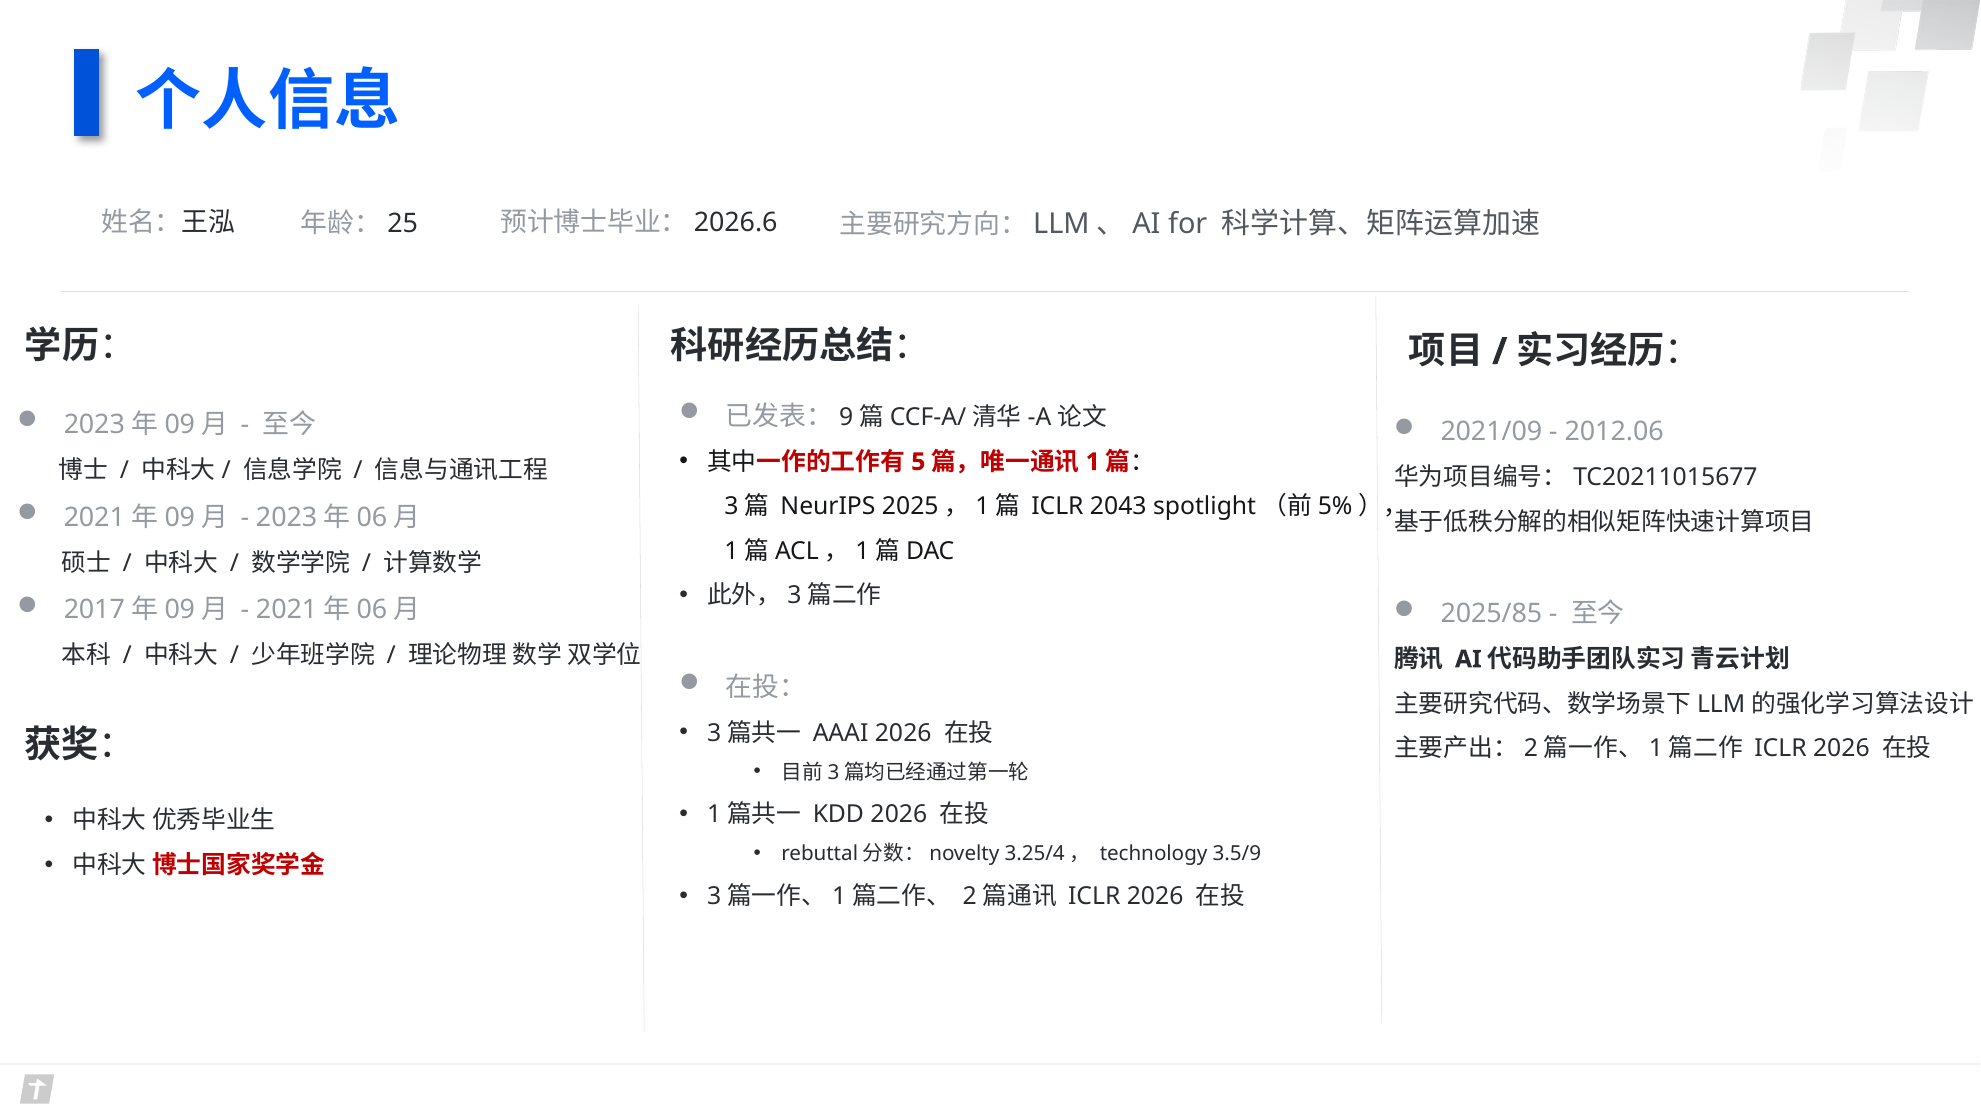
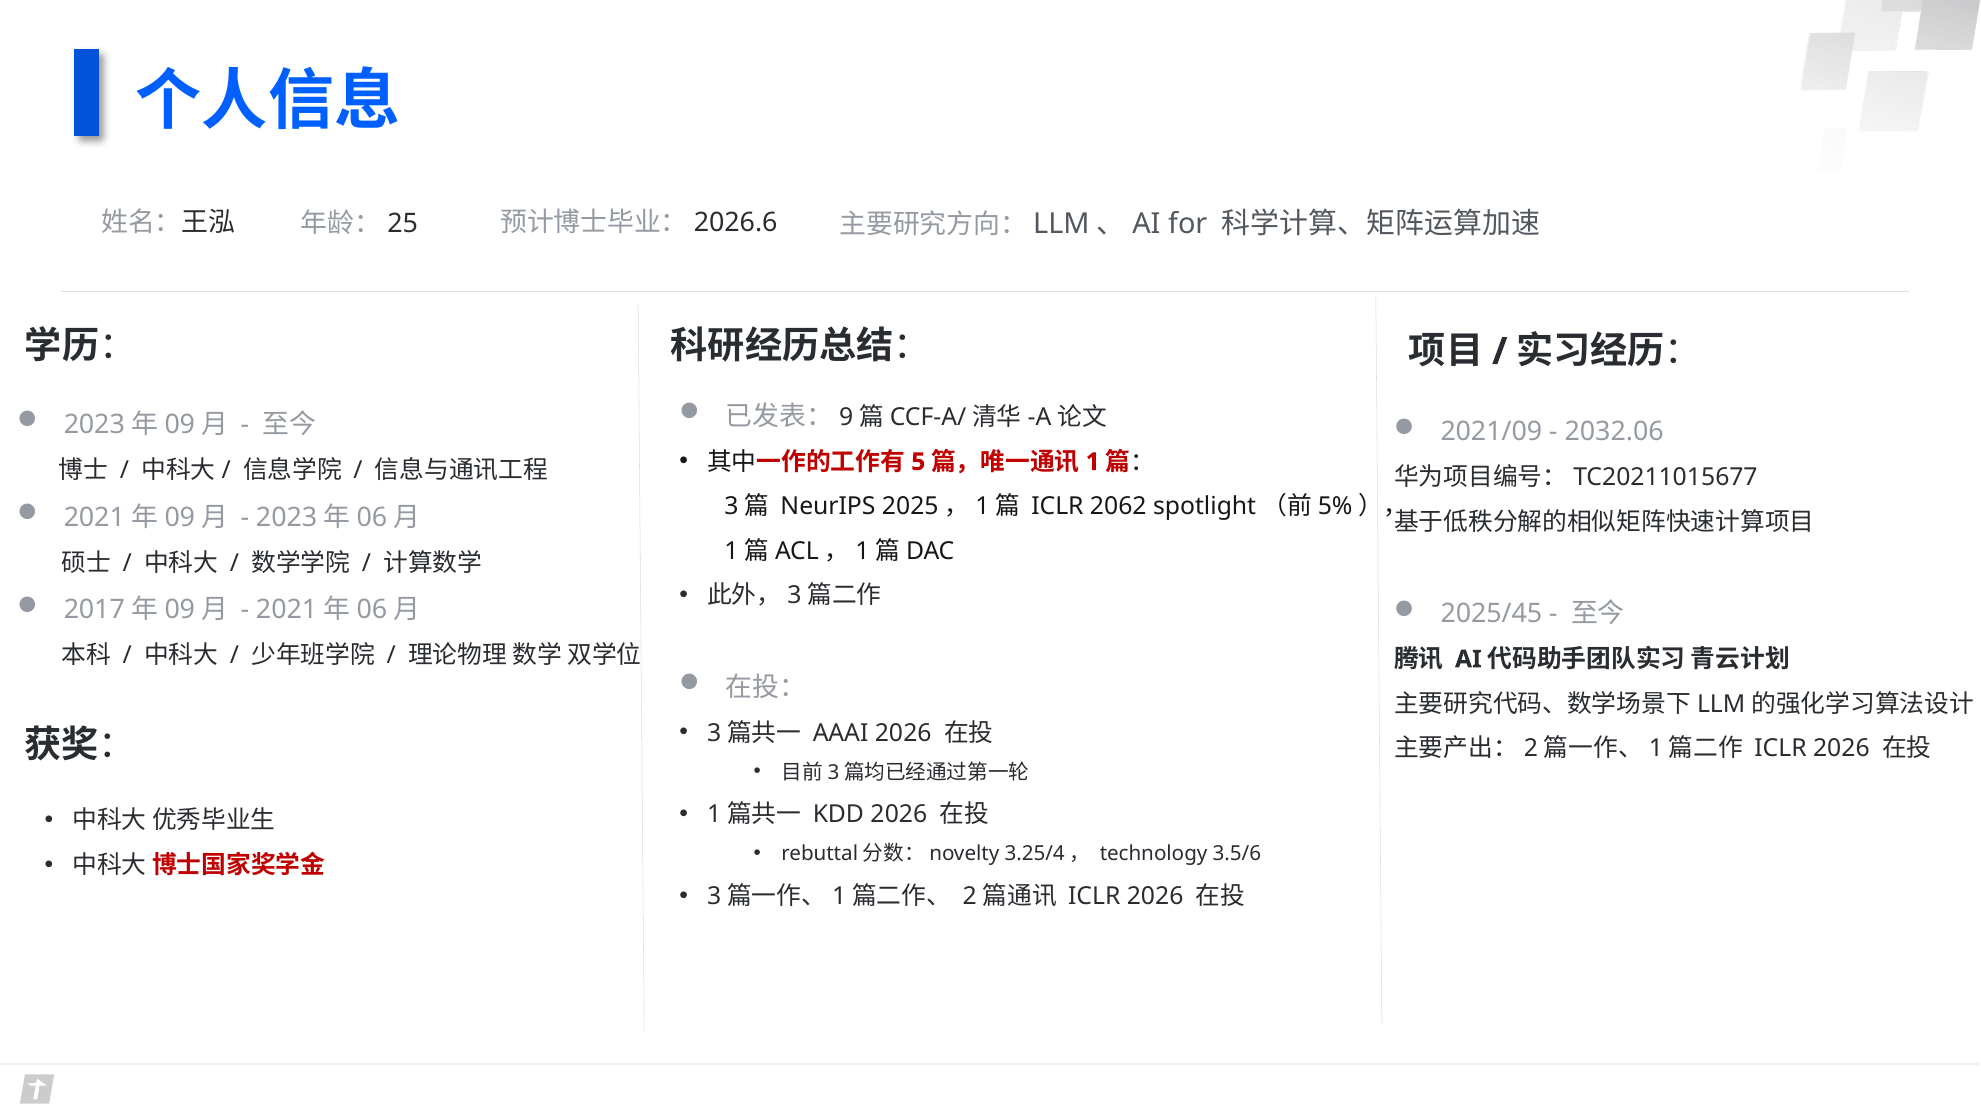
2012.06: 2012.06 -> 2032.06
2043: 2043 -> 2062
2025/85: 2025/85 -> 2025/45
3.5/9: 3.5/9 -> 3.5/6
